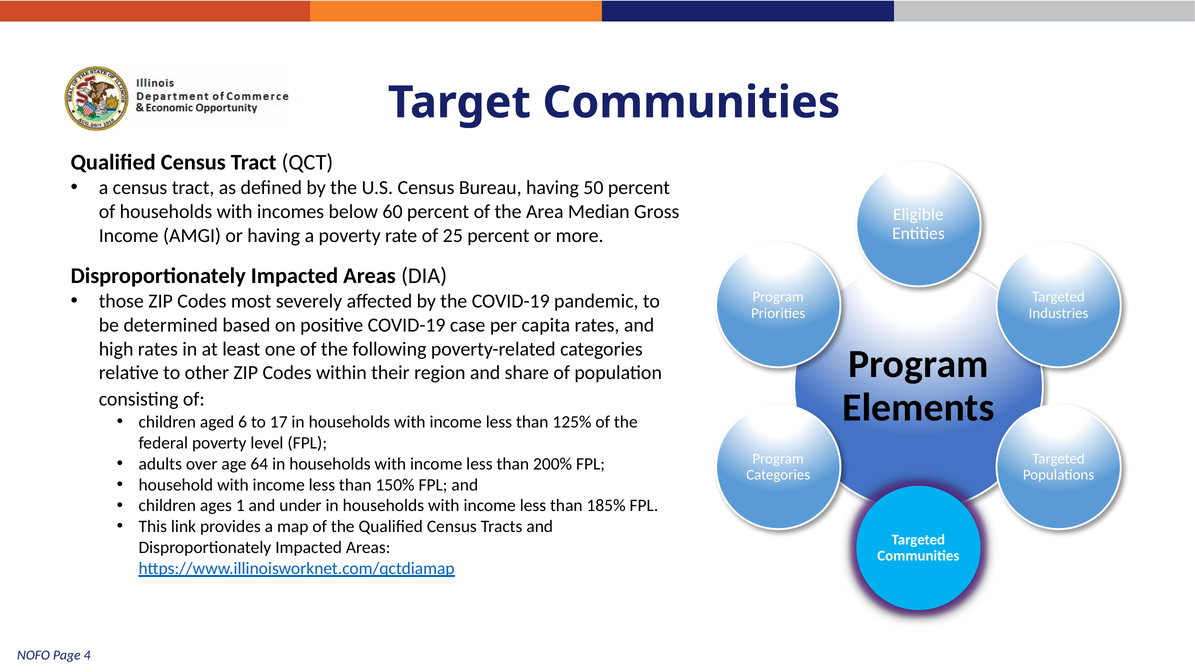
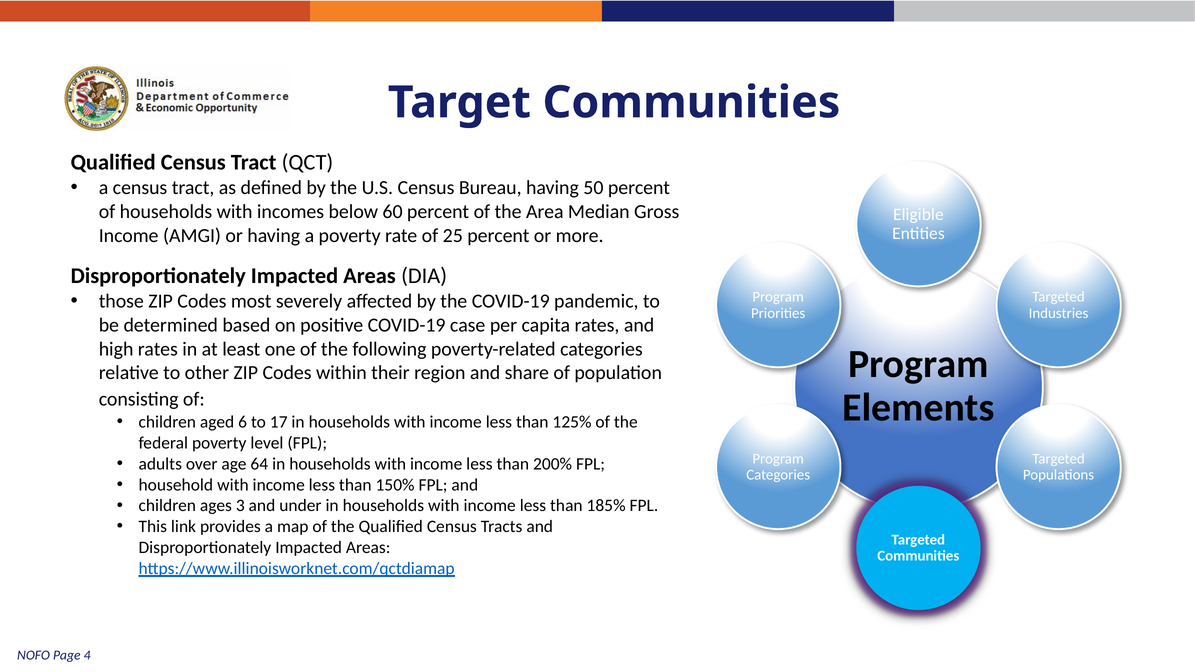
1: 1 -> 3
